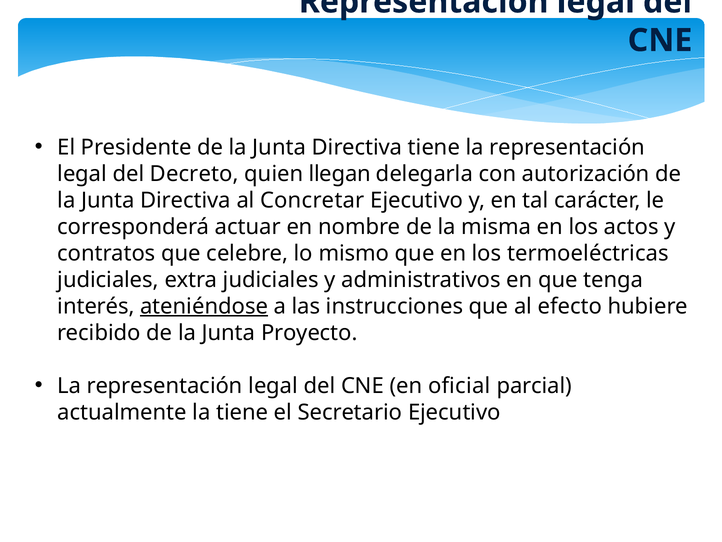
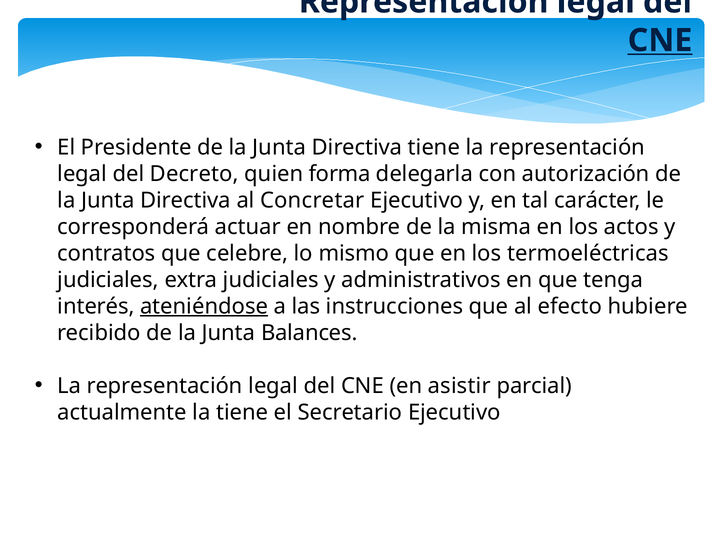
CNE at (660, 40) underline: none -> present
llegan: llegan -> forma
Proyecto: Proyecto -> Balances
oficial: oficial -> asistir
